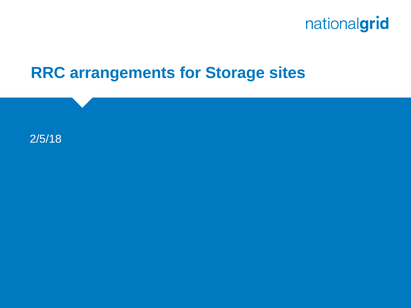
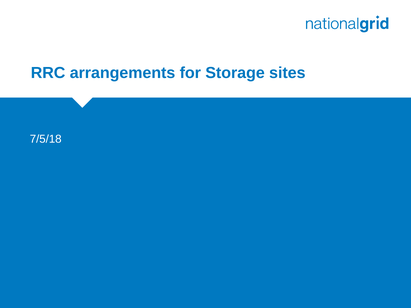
2/5/18: 2/5/18 -> 7/5/18
